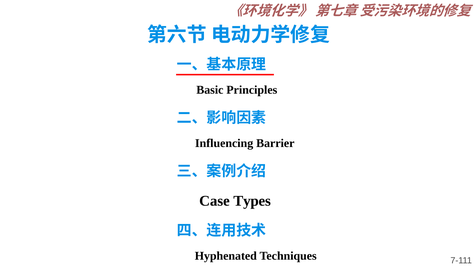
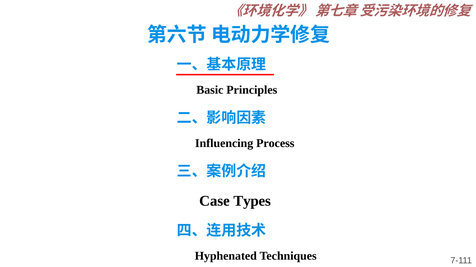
Barrier: Barrier -> Process
